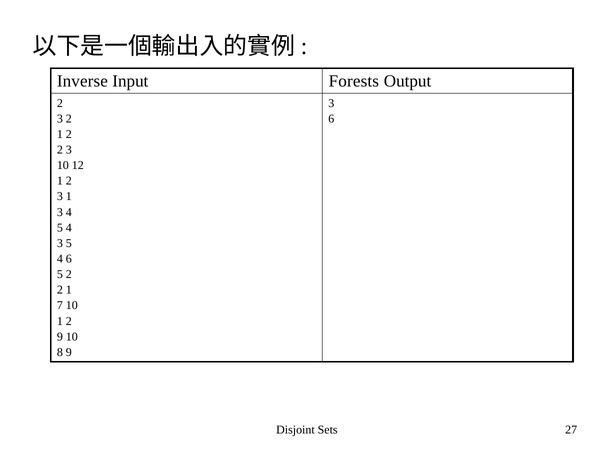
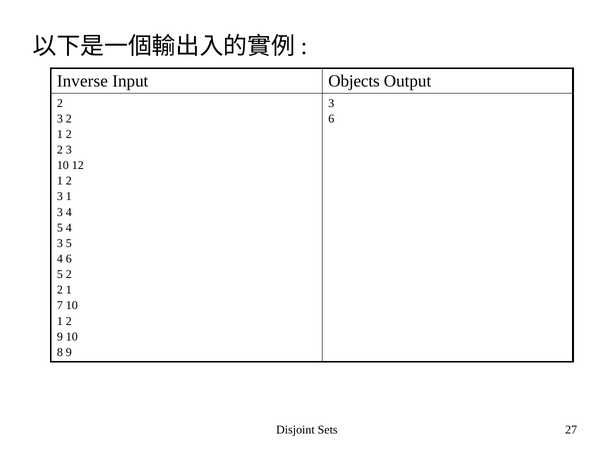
Forests: Forests -> Objects
